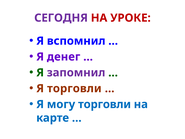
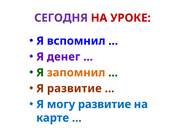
запомнил colour: purple -> orange
Я торговли: торговли -> развитие
могу торговли: торговли -> развитие
